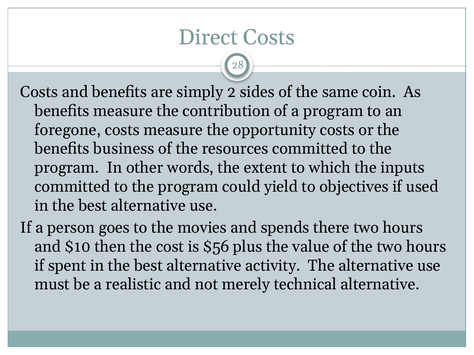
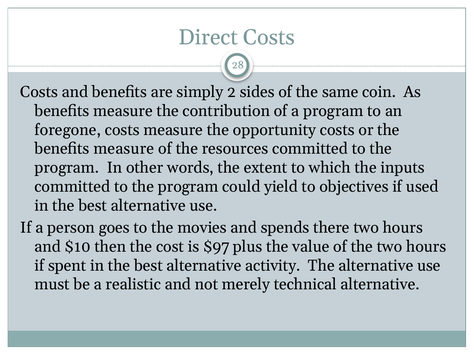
business at (124, 149): business -> measure
$56: $56 -> $97
